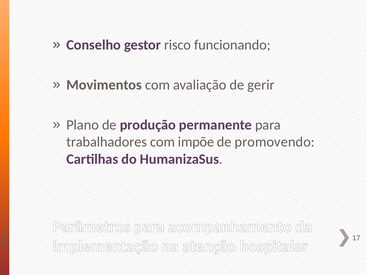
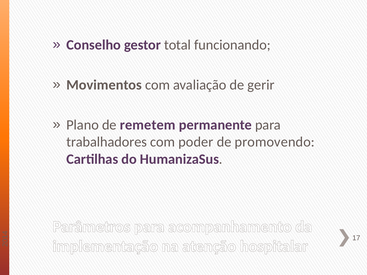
risco: risco -> total
produção: produção -> remetem
impõe: impõe -> poder
